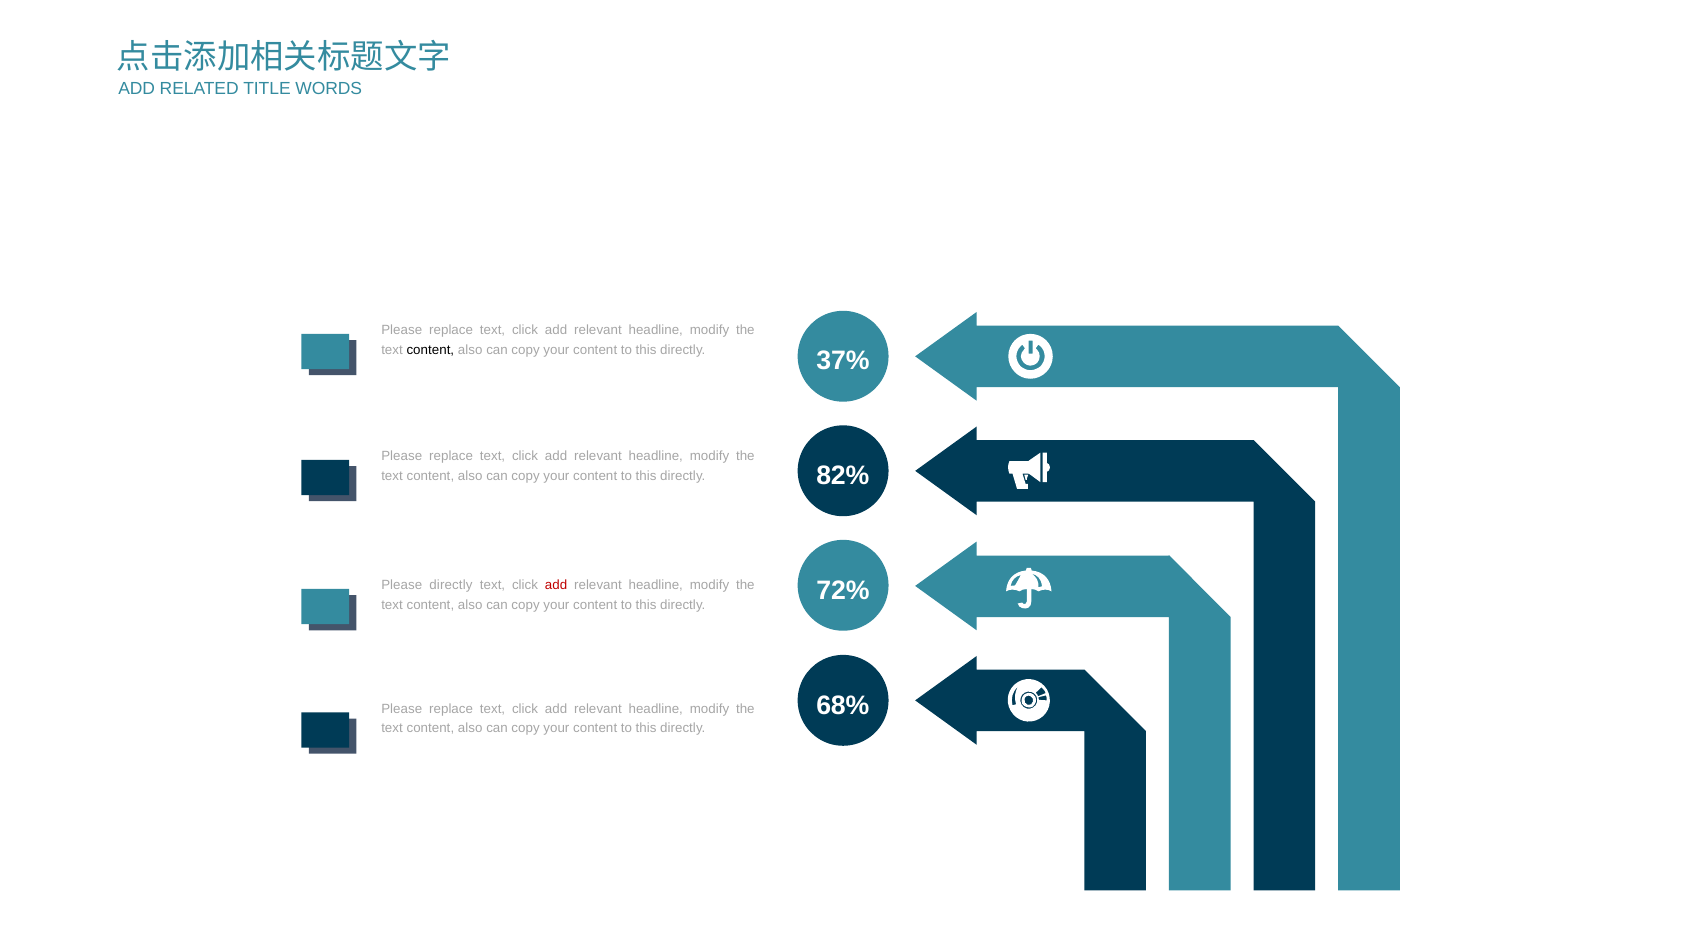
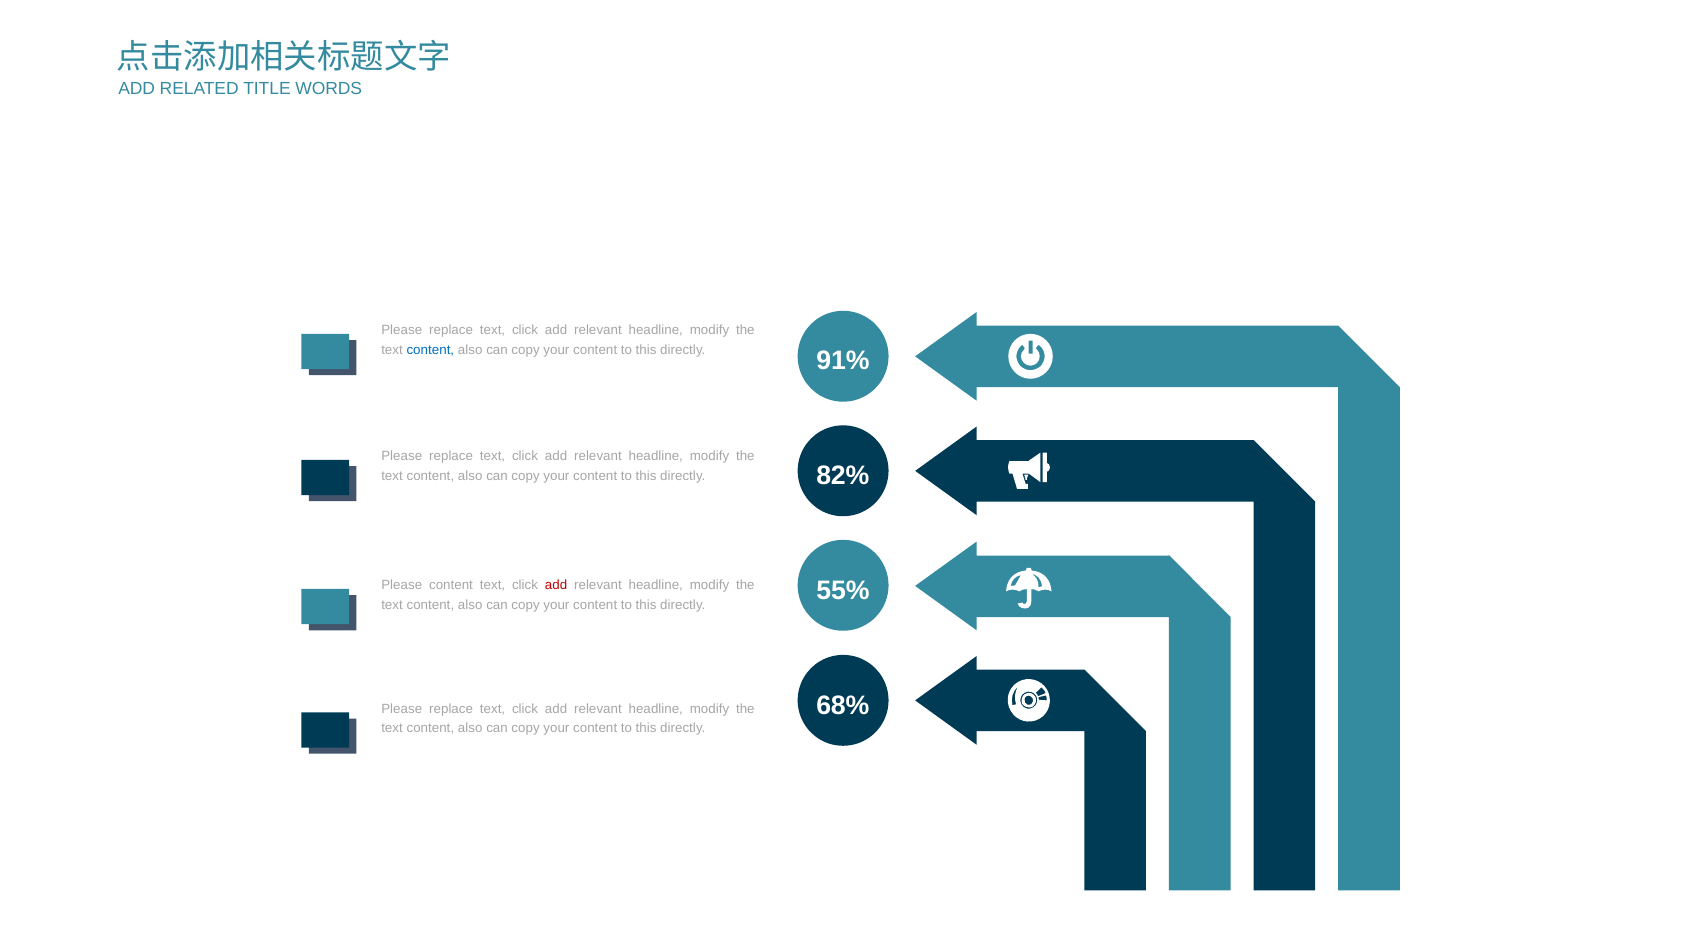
content at (430, 350) colour: black -> blue
37%: 37% -> 91%
72%: 72% -> 55%
Please directly: directly -> content
